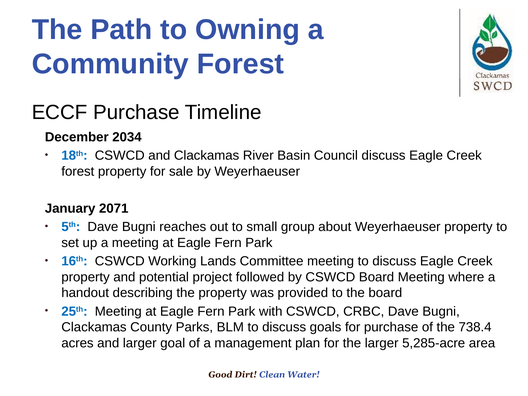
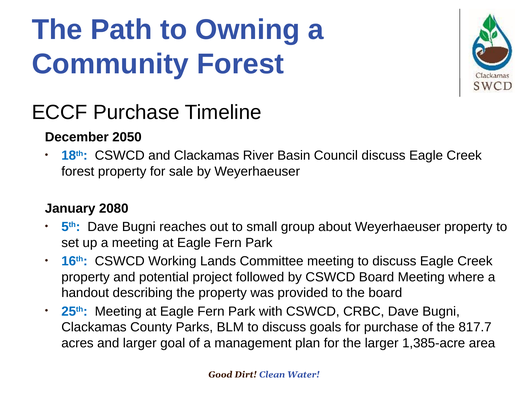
2034: 2034 -> 2050
2071: 2071 -> 2080
738.4: 738.4 -> 817.7
5,285-acre: 5,285-acre -> 1,385-acre
